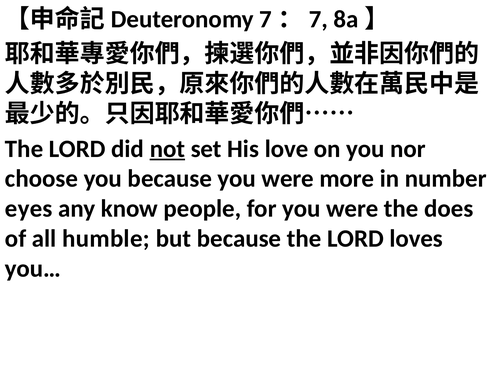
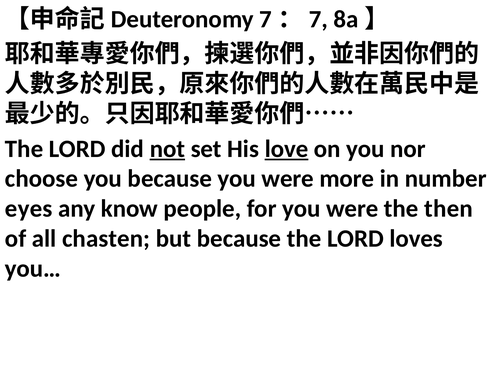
love underline: none -> present
does: does -> then
humble: humble -> chasten
